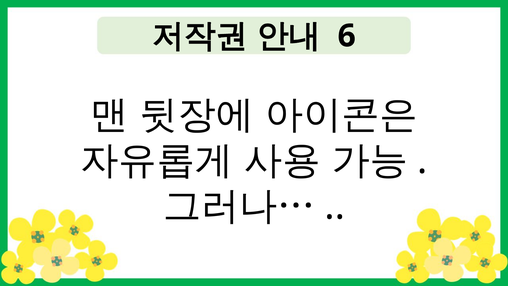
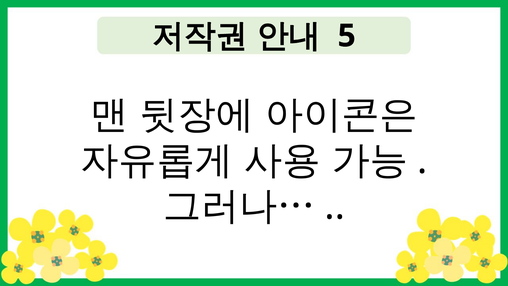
6: 6 -> 5
